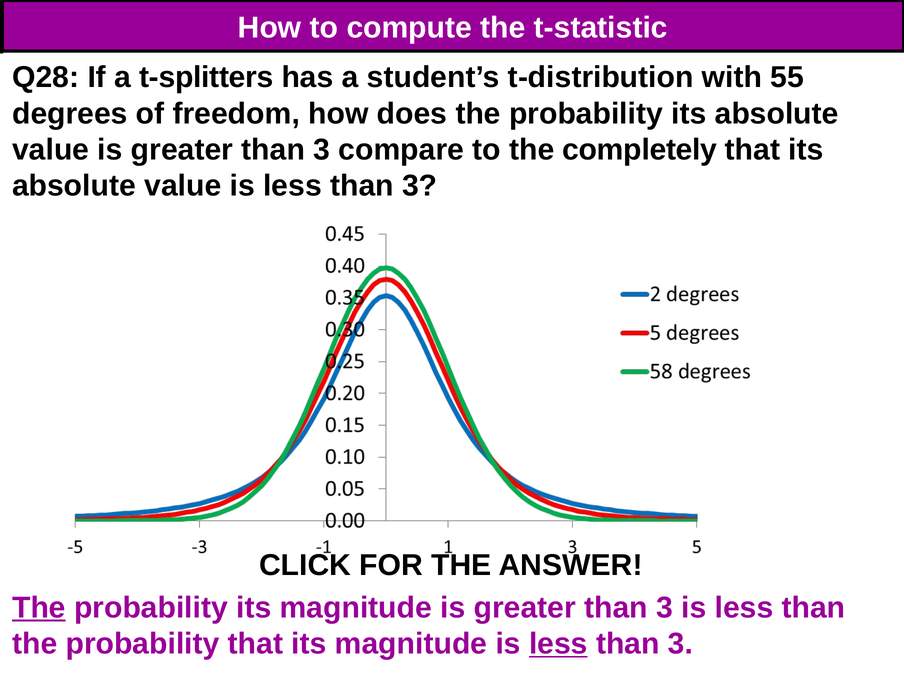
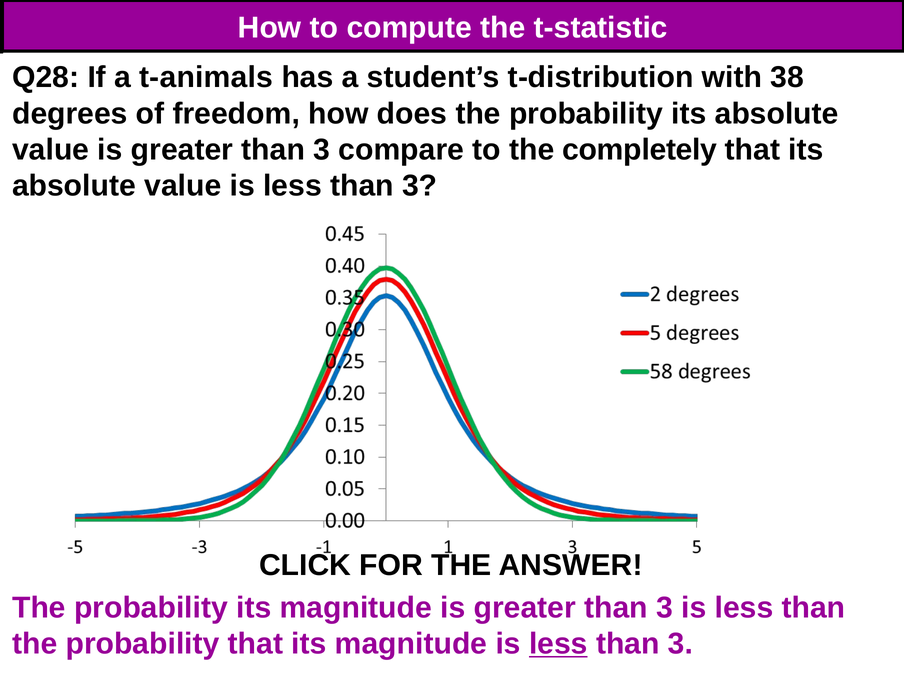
t-splitters: t-splitters -> t-animals
55: 55 -> 38
The at (39, 608) underline: present -> none
